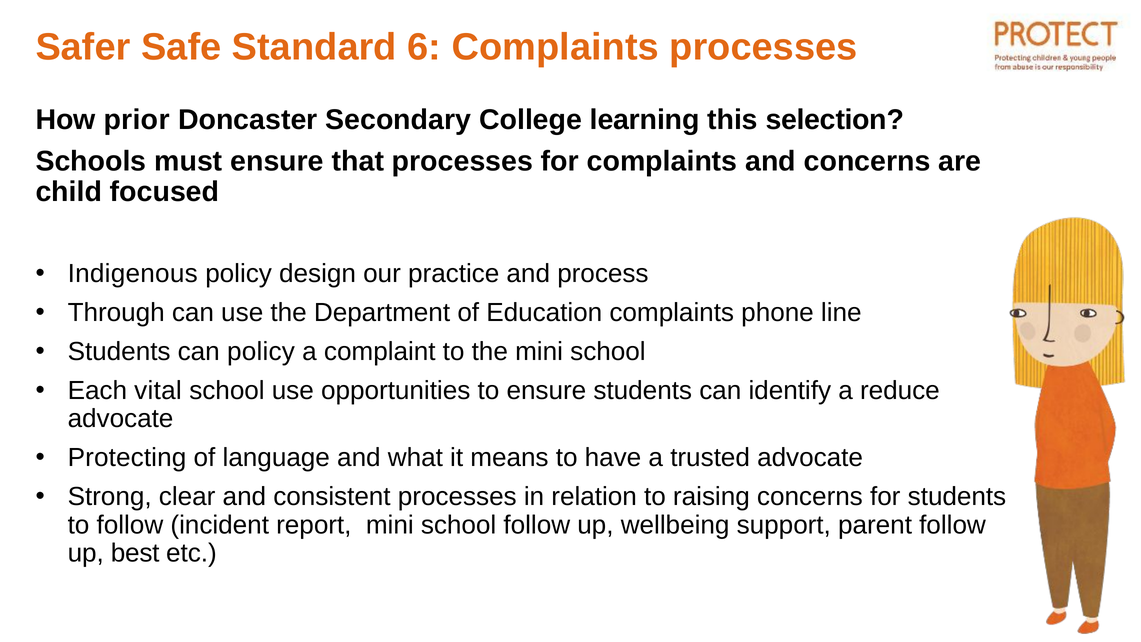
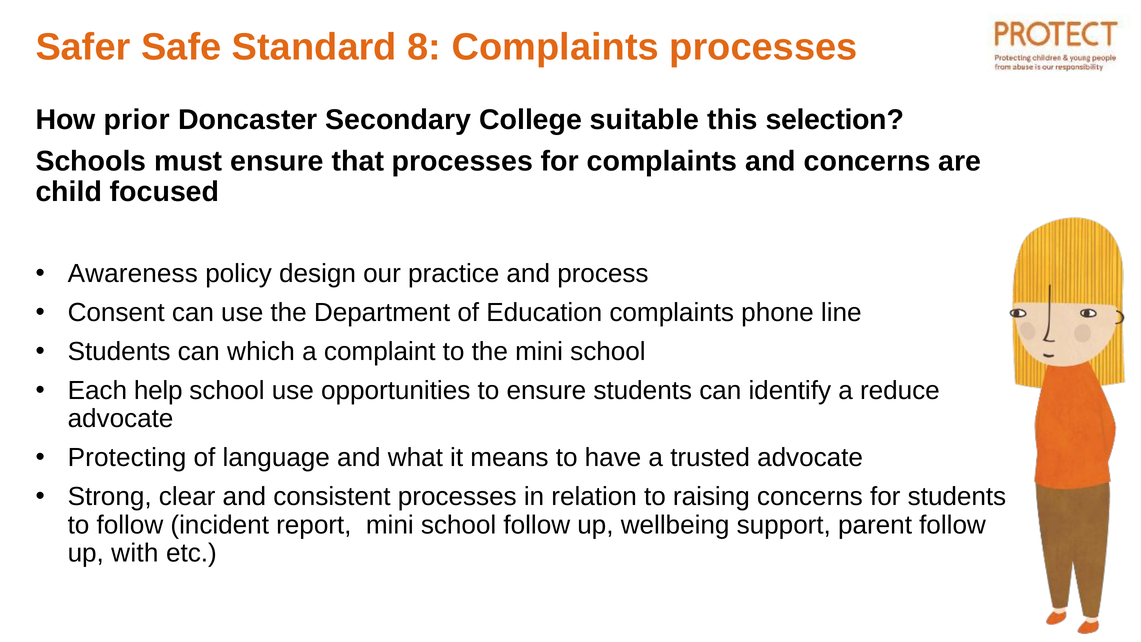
6: 6 -> 8
learning: learning -> suitable
Indigenous: Indigenous -> Awareness
Through: Through -> Consent
can policy: policy -> which
vital: vital -> help
best: best -> with
